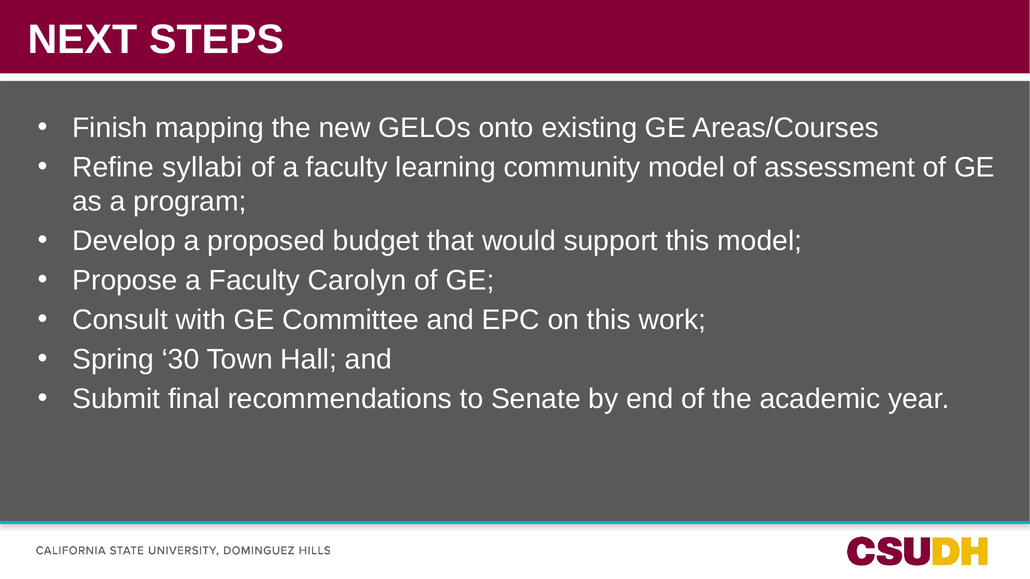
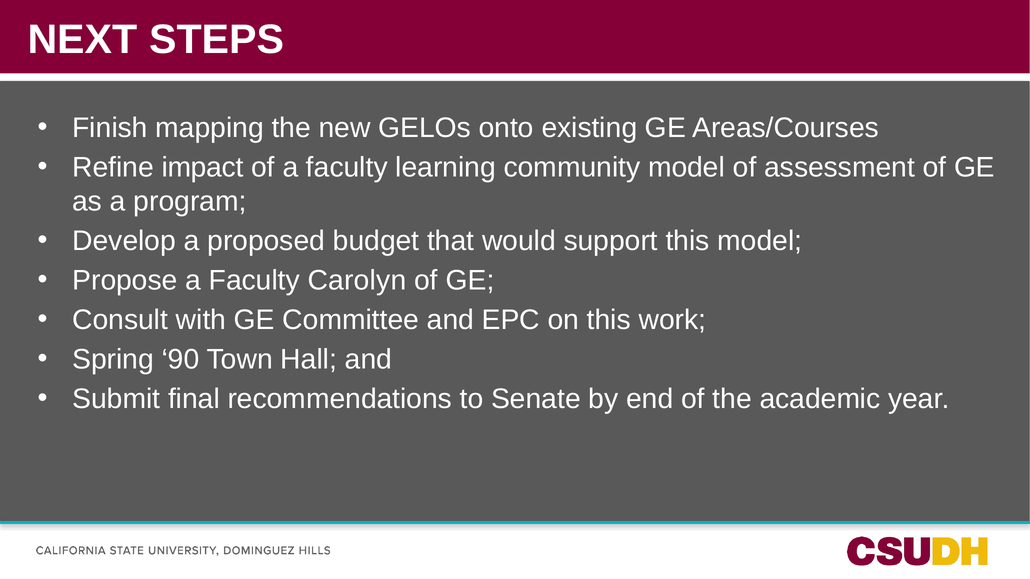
syllabi: syllabi -> impact
30: 30 -> 90
